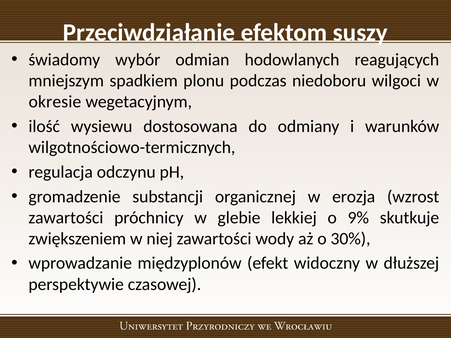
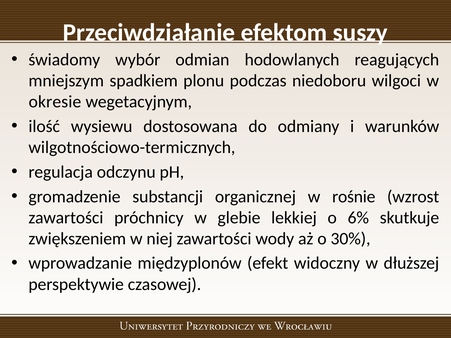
erozja: erozja -> rośnie
9%: 9% -> 6%
